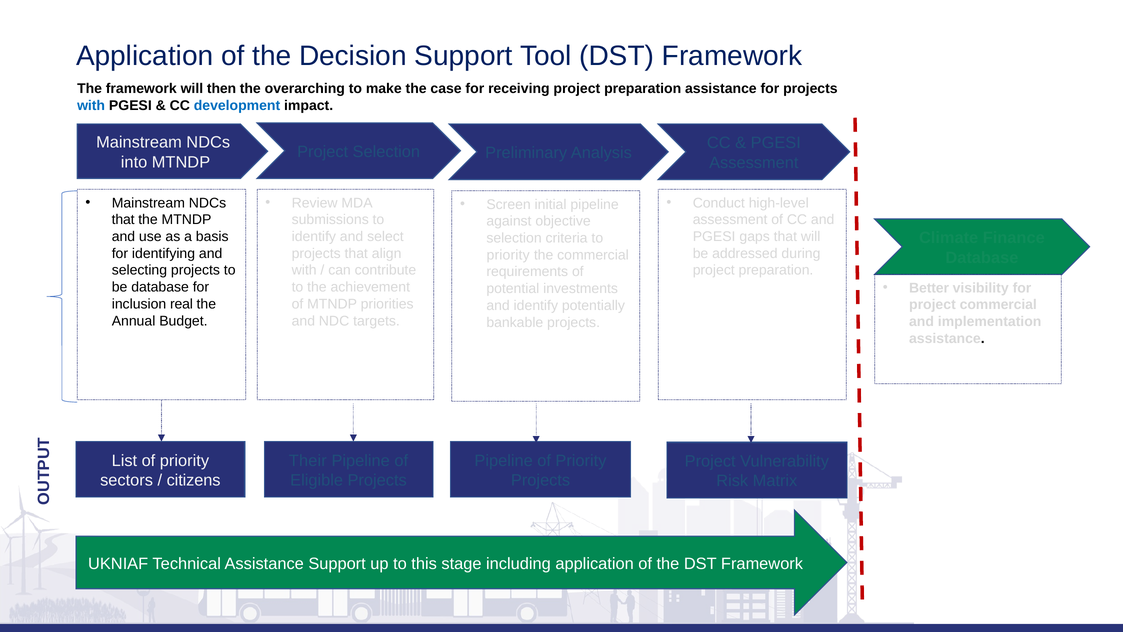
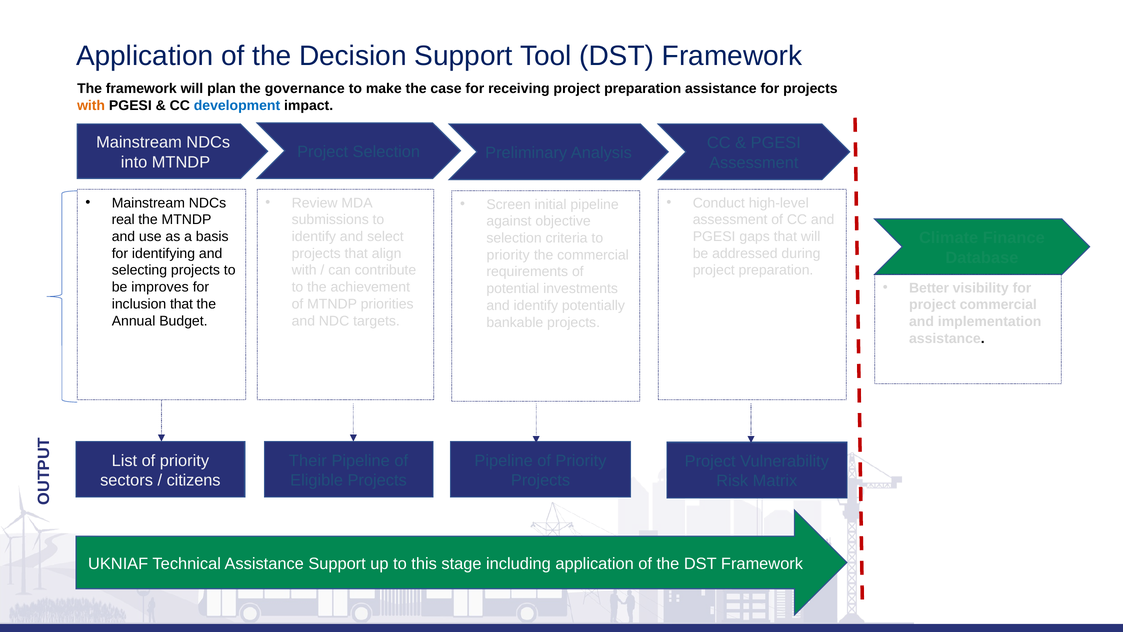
then: then -> plan
overarching: overarching -> governance
with at (91, 106) colour: blue -> orange
that at (123, 220): that -> real
be database: database -> improves
inclusion real: real -> that
